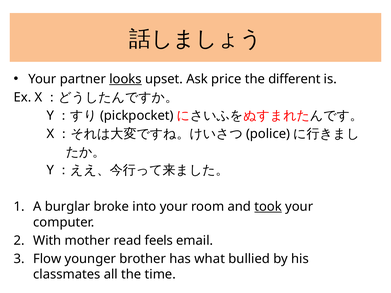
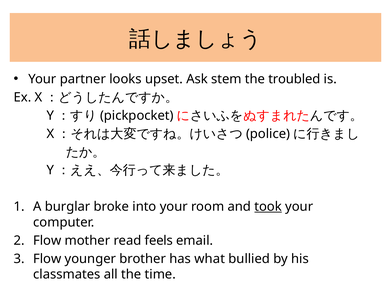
looks underline: present -> none
price: price -> stem
different: different -> troubled
With at (47, 241): With -> Flow
